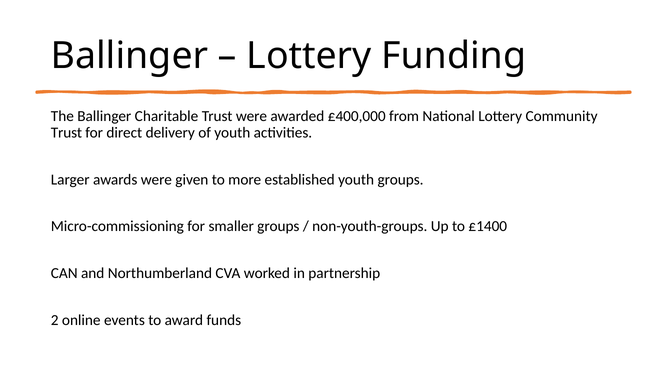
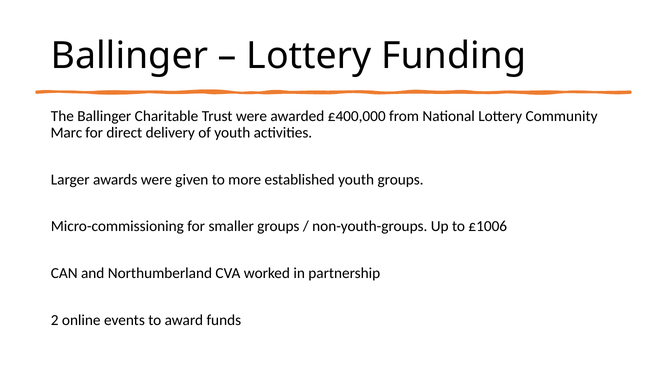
Trust at (66, 133): Trust -> Marc
£1400: £1400 -> £1006
